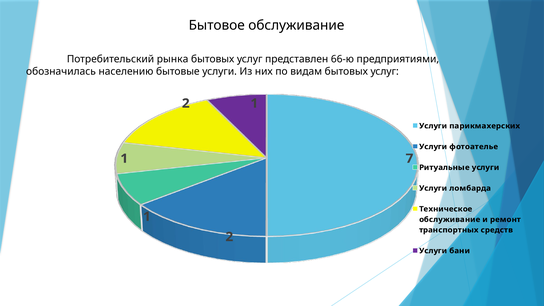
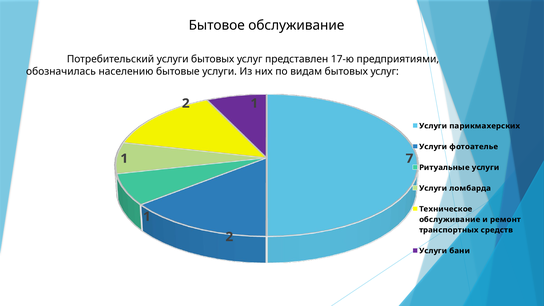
Потребительский рынка: рынка -> услуги
66-ю: 66-ю -> 17-ю
